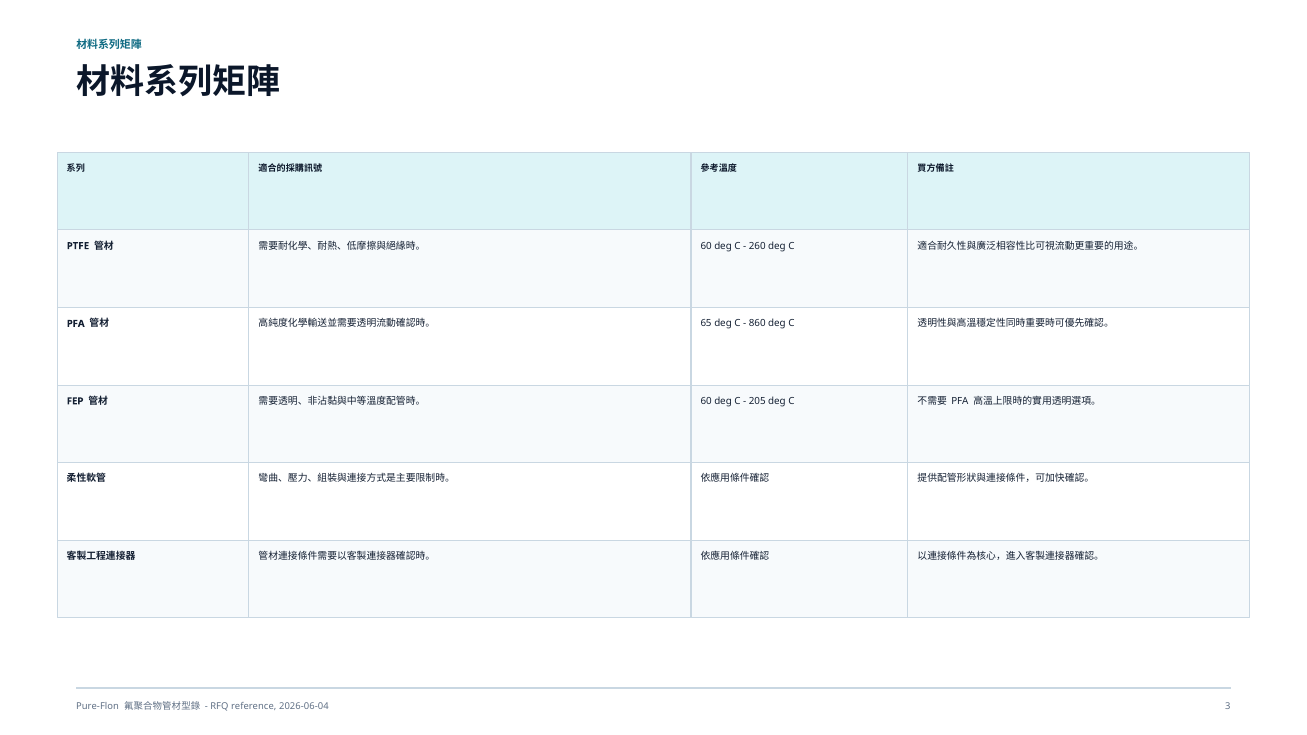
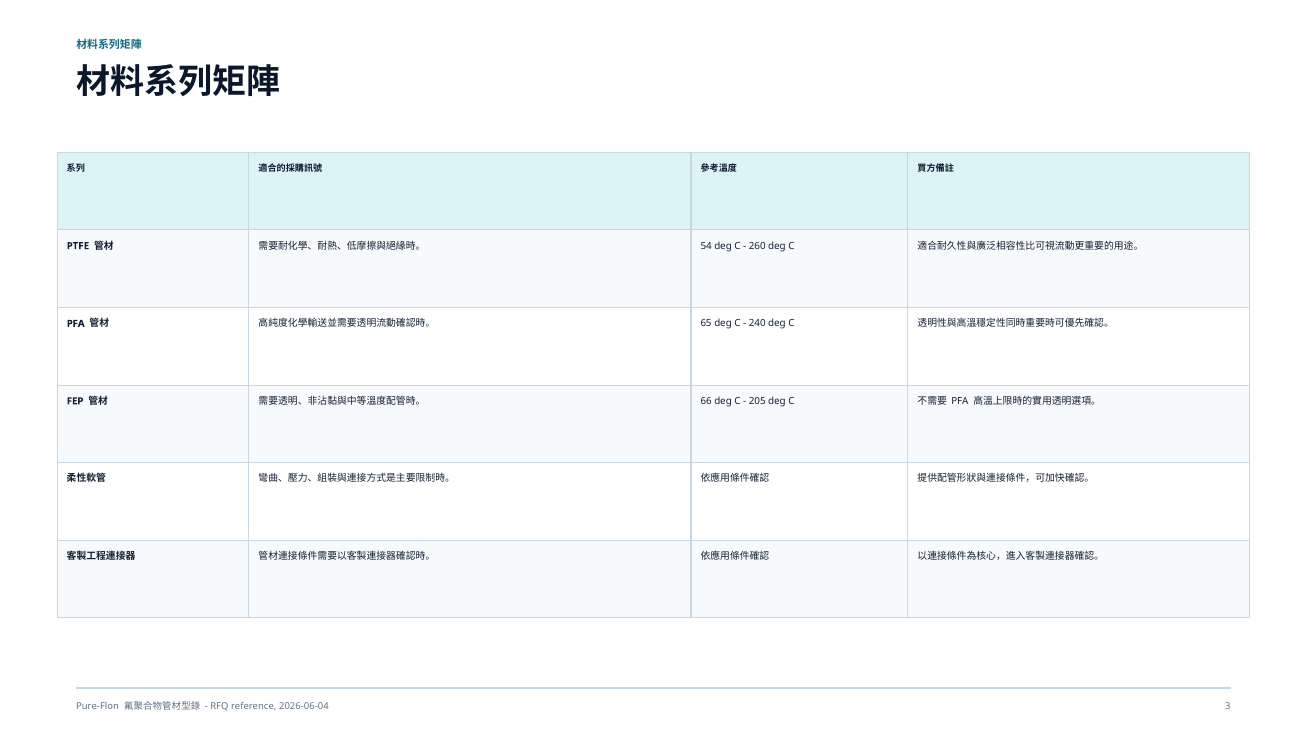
60 at (706, 246): 60 -> 54
860: 860 -> 240
60 at (706, 401): 60 -> 66
